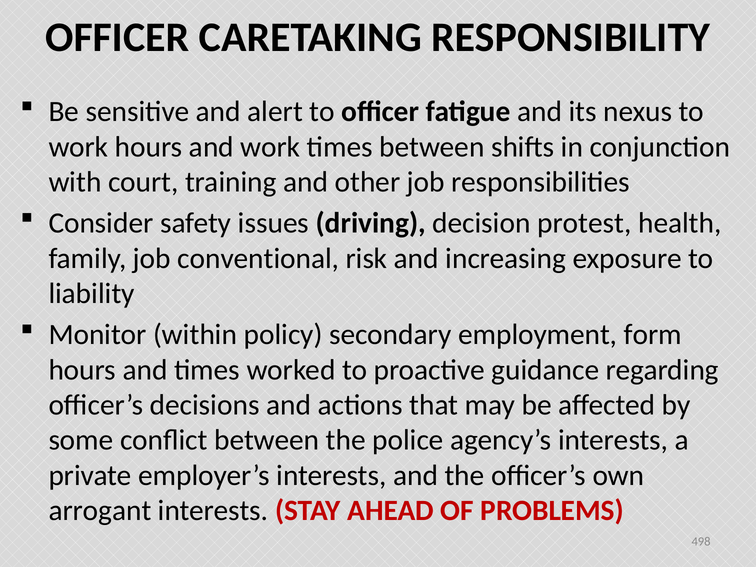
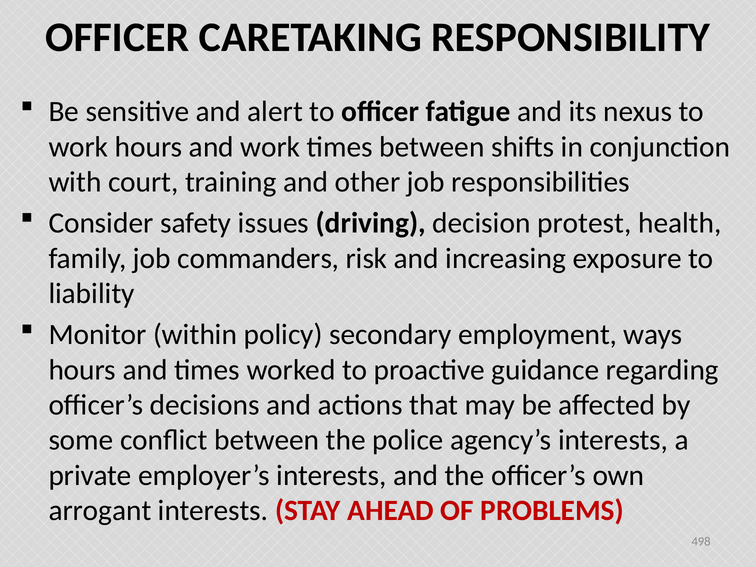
conventional: conventional -> commanders
form: form -> ways
